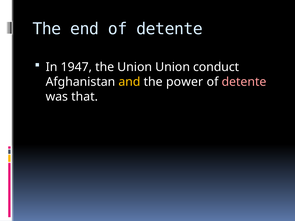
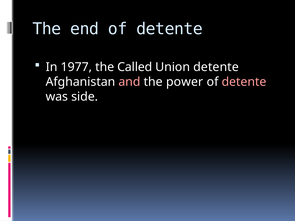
1947: 1947 -> 1977
the Union: Union -> Called
Union conduct: conduct -> detente
and colour: yellow -> pink
that: that -> side
